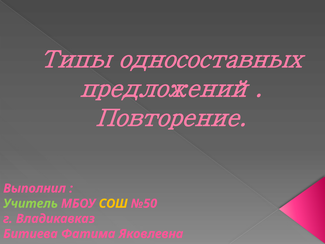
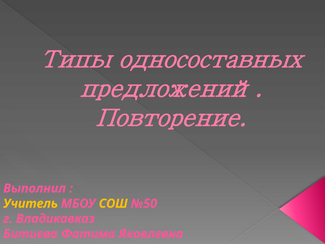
Учитель colour: light green -> yellow
